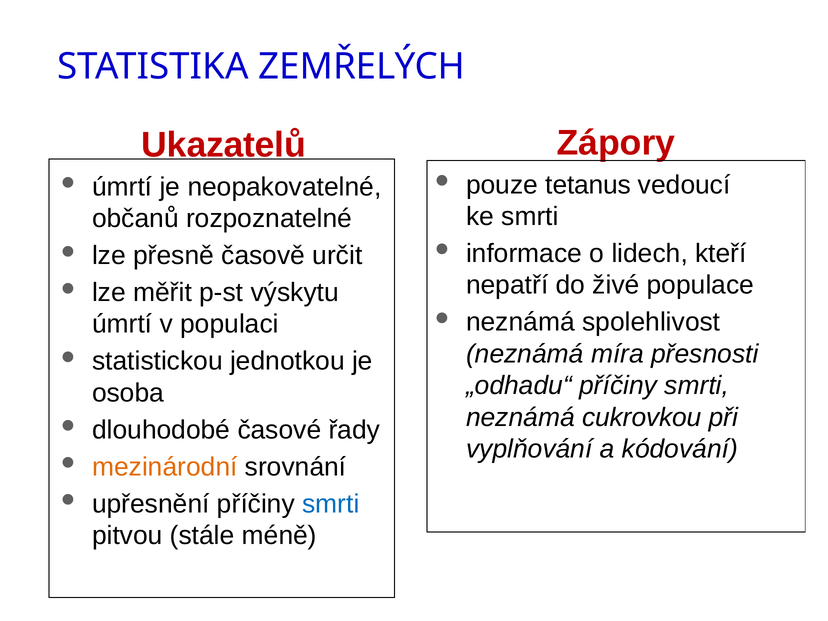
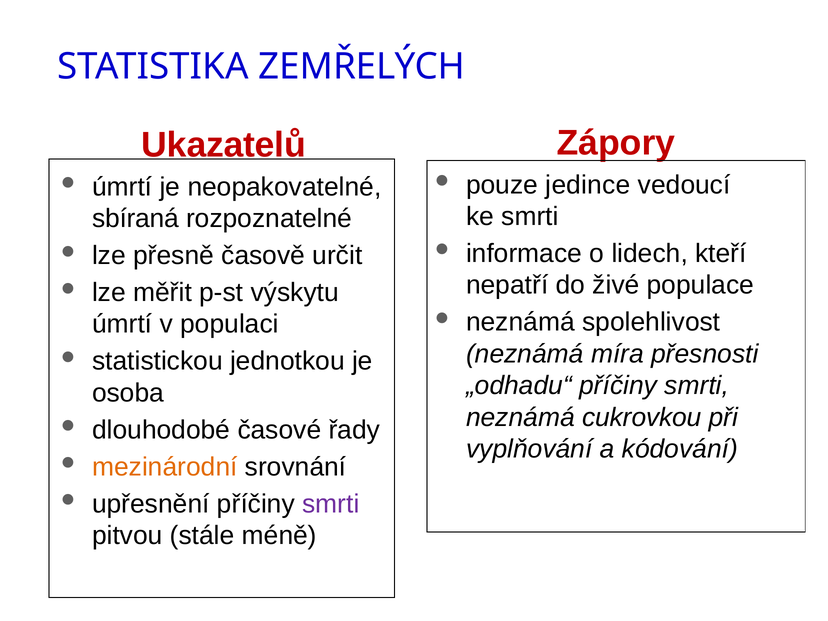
tetanus: tetanus -> jedince
občanů: občanů -> sbíraná
smrti at (331, 504) colour: blue -> purple
